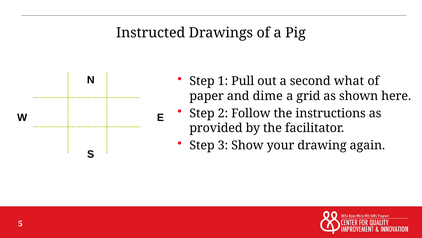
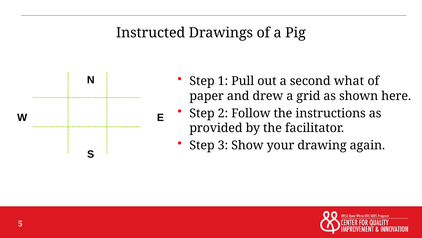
dime: dime -> drew
